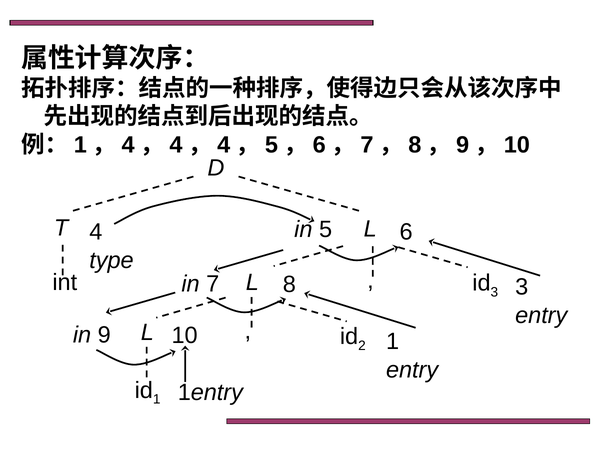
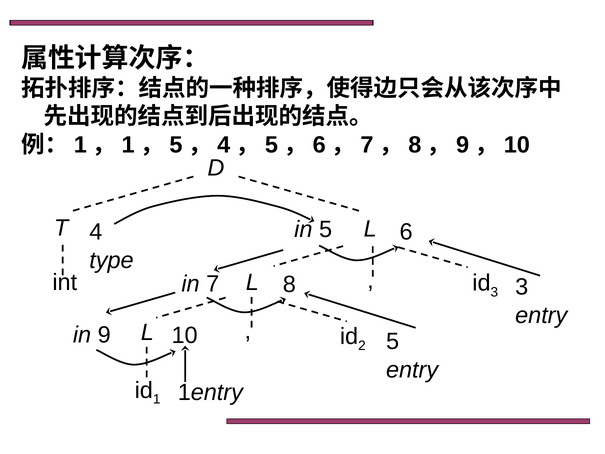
4 at (128, 145): 4 -> 1
4 at (176, 145): 4 -> 5
10 1: 1 -> 5
